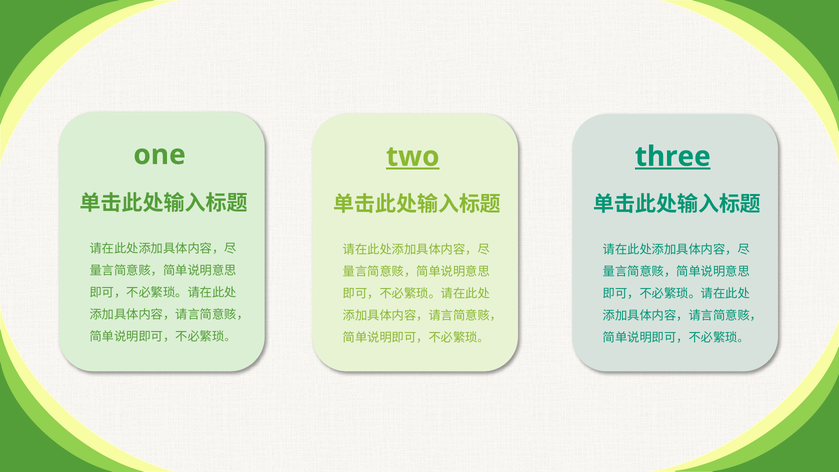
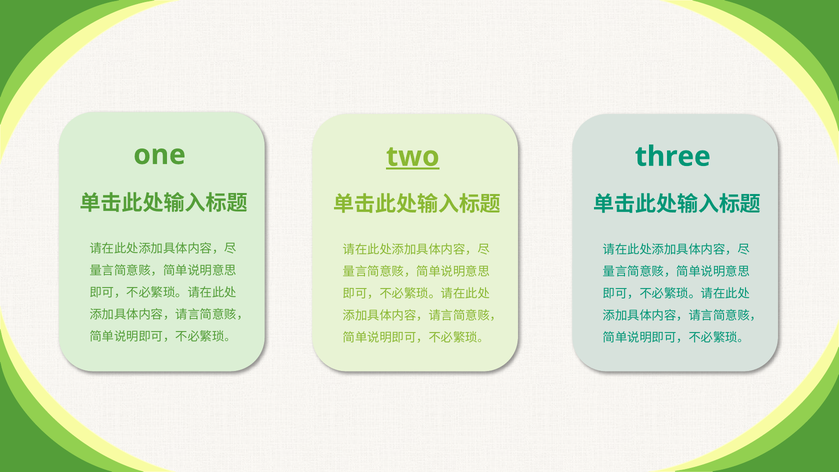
three underline: present -> none
